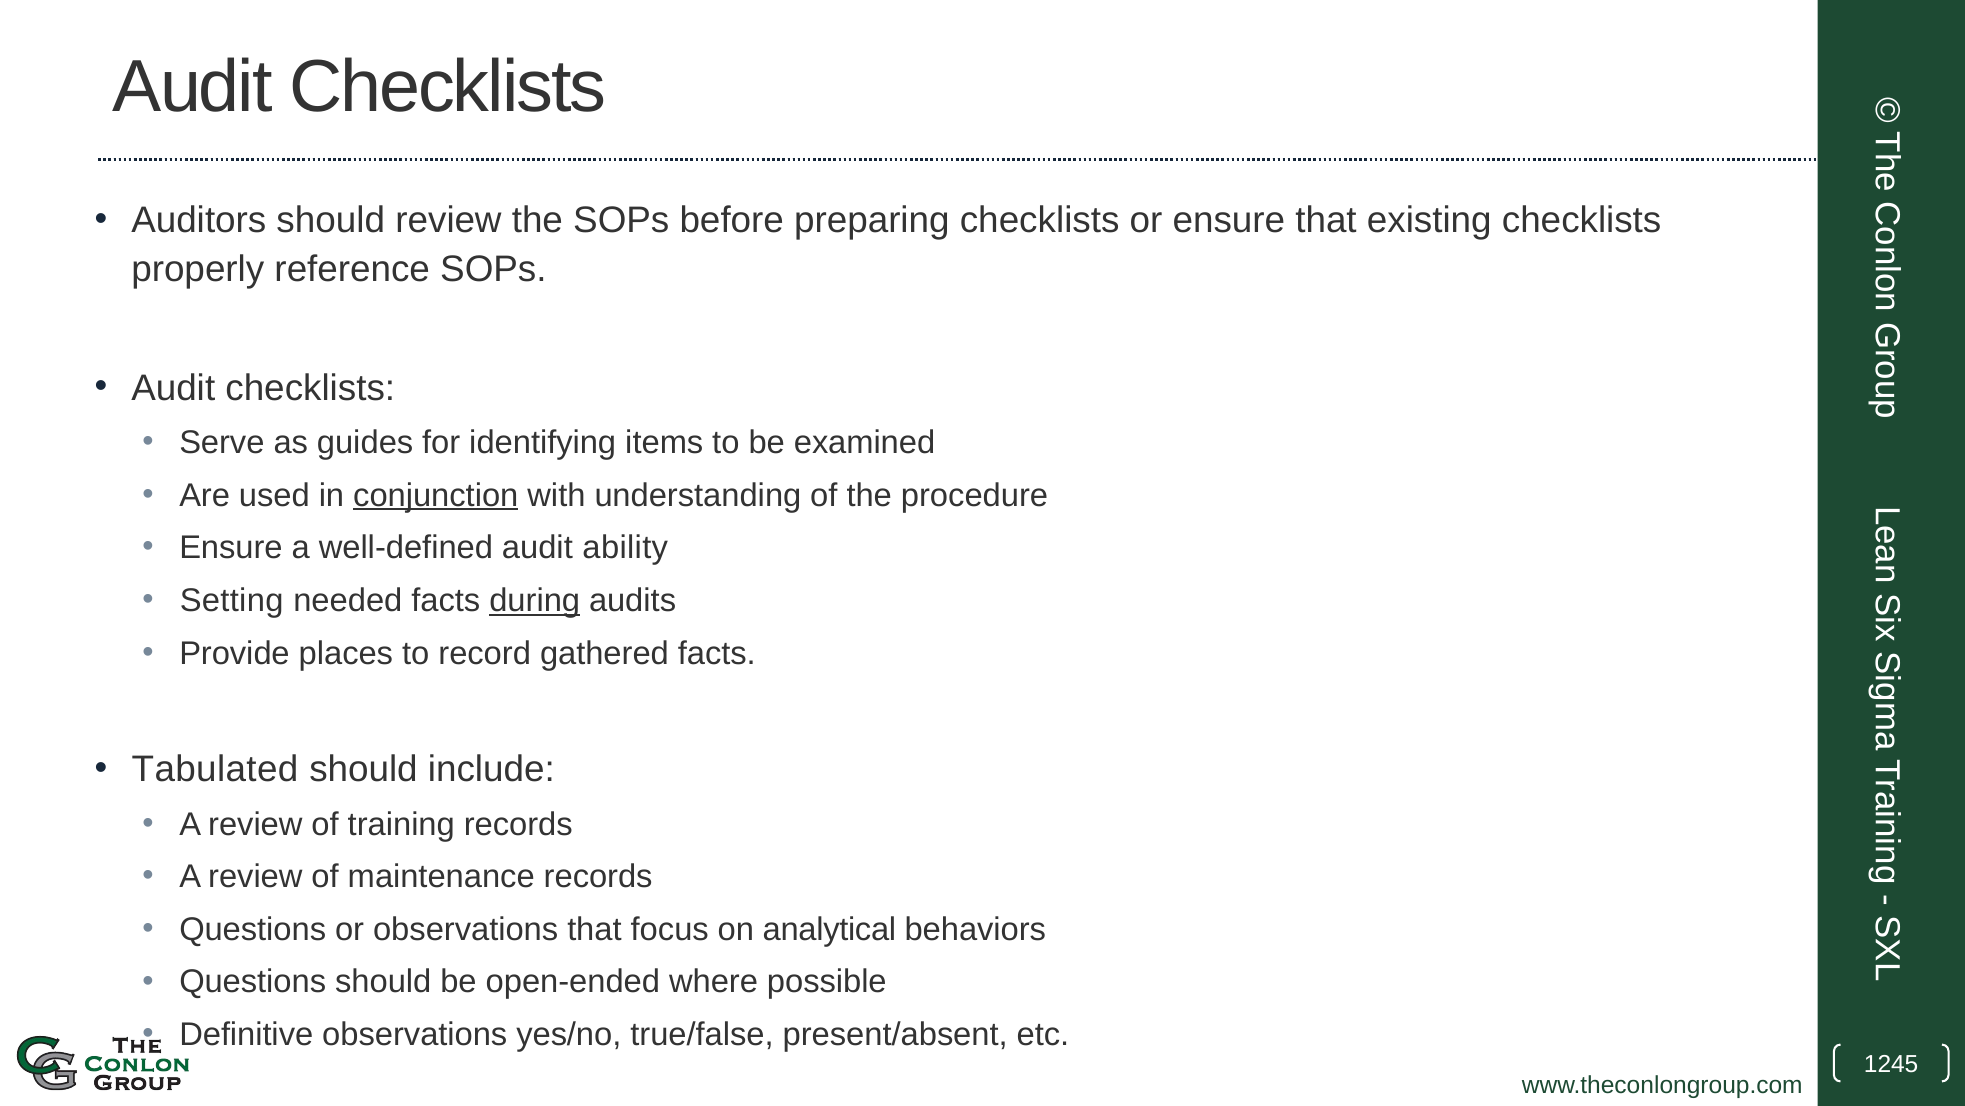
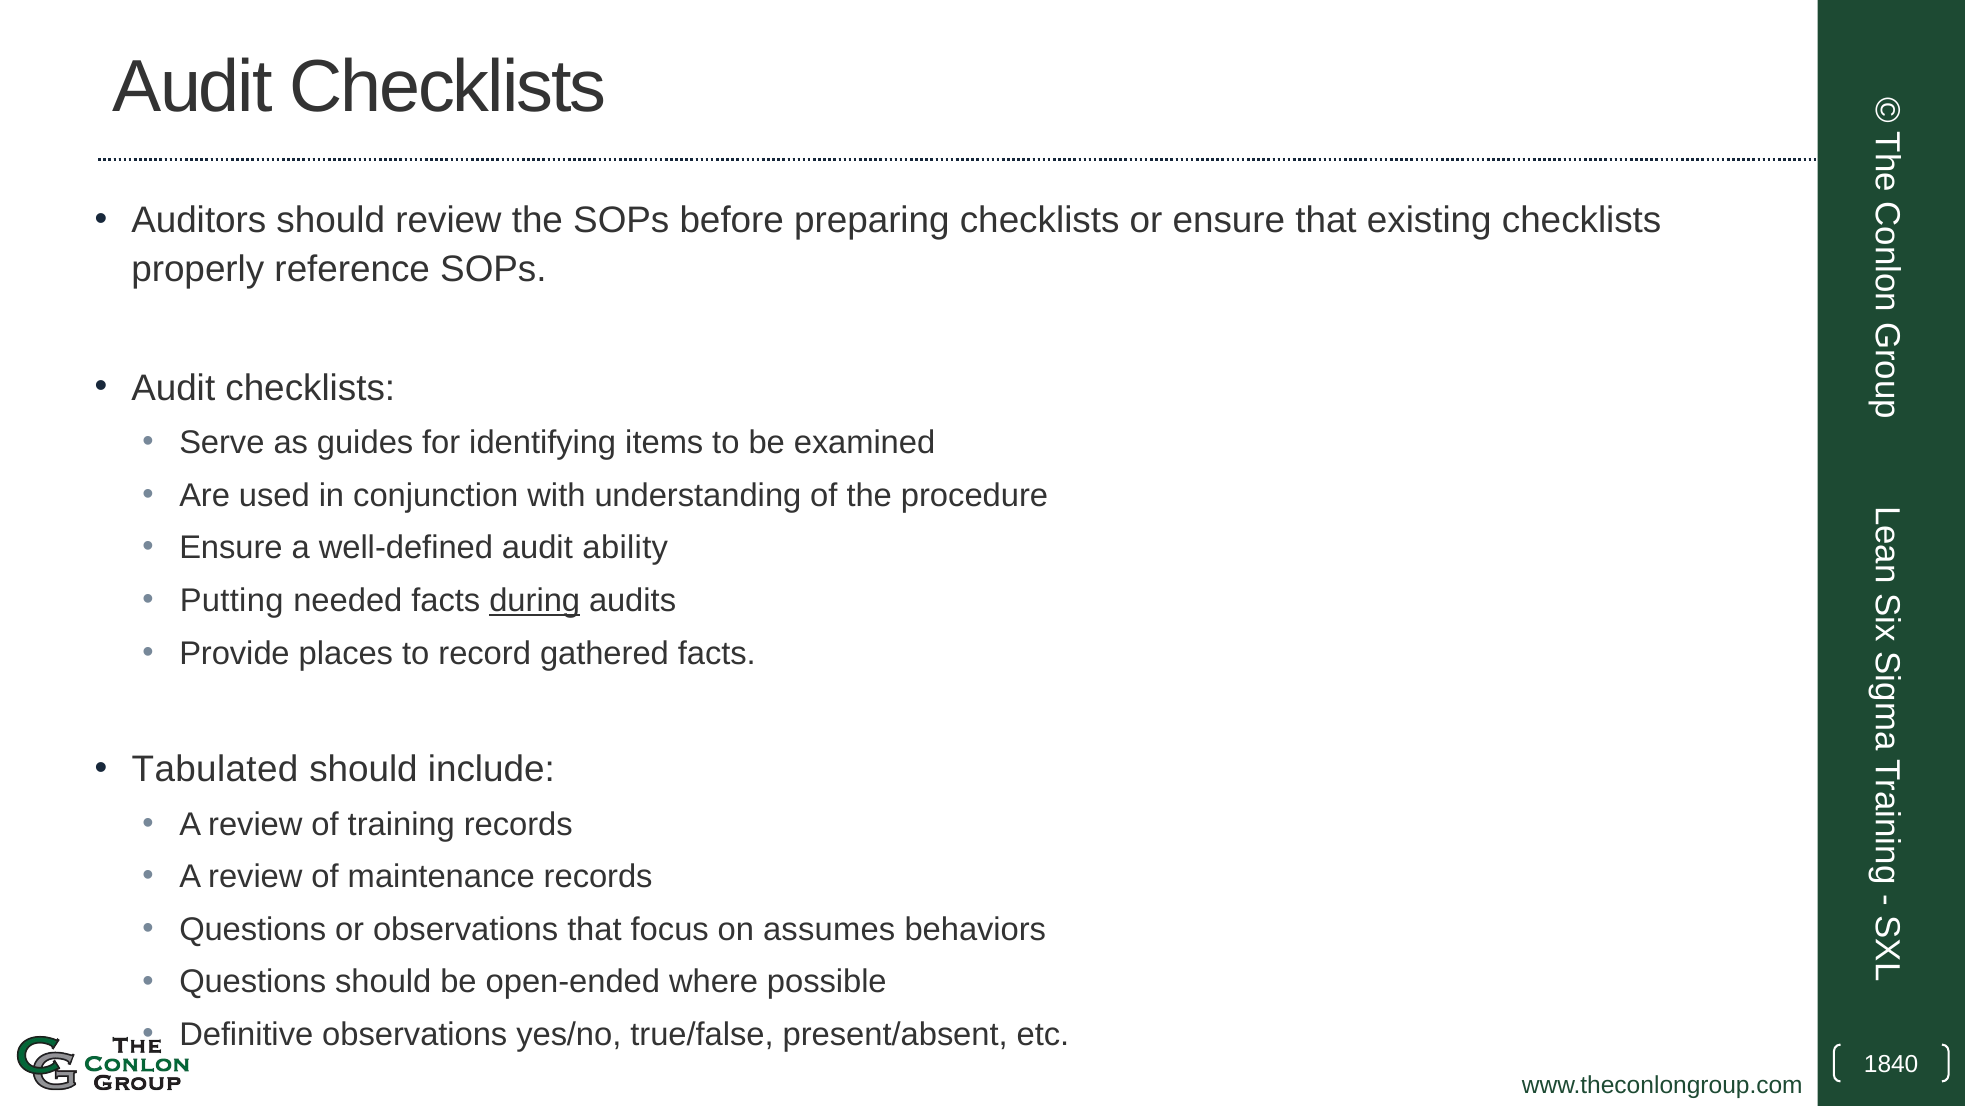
conjunction underline: present -> none
Setting: Setting -> Putting
analytical: analytical -> assumes
1245: 1245 -> 1840
